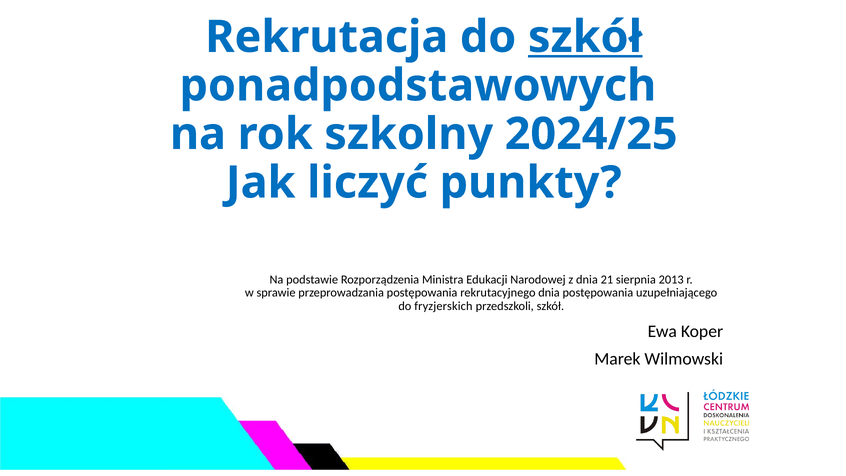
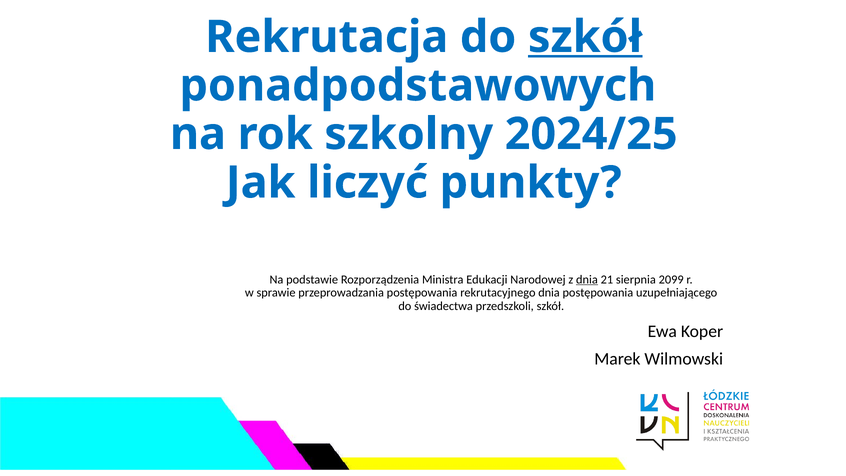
dnia at (587, 279) underline: none -> present
2013: 2013 -> 2099
fryzjerskich: fryzjerskich -> świadectwa
